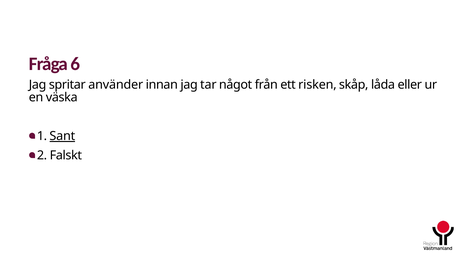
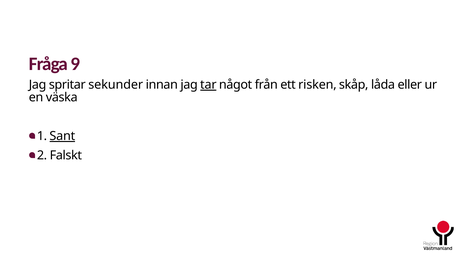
6: 6 -> 9
använder: använder -> sekunder
tar underline: none -> present
